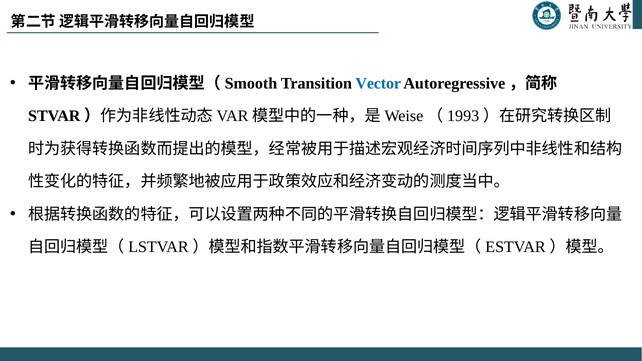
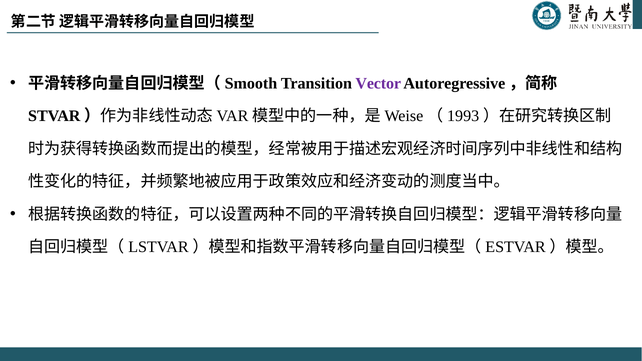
Vector colour: blue -> purple
